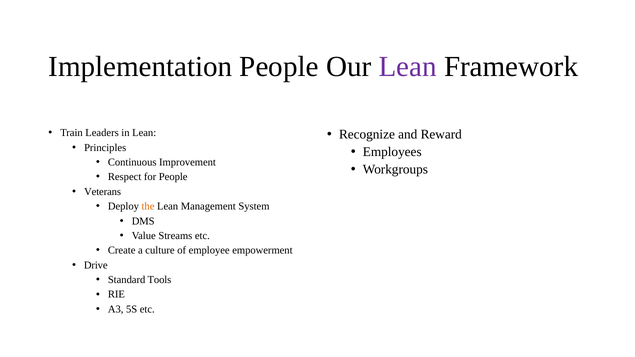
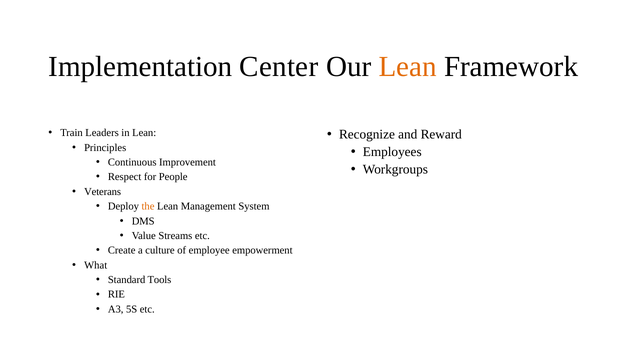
Implementation People: People -> Center
Lean at (408, 66) colour: purple -> orange
Drive: Drive -> What
